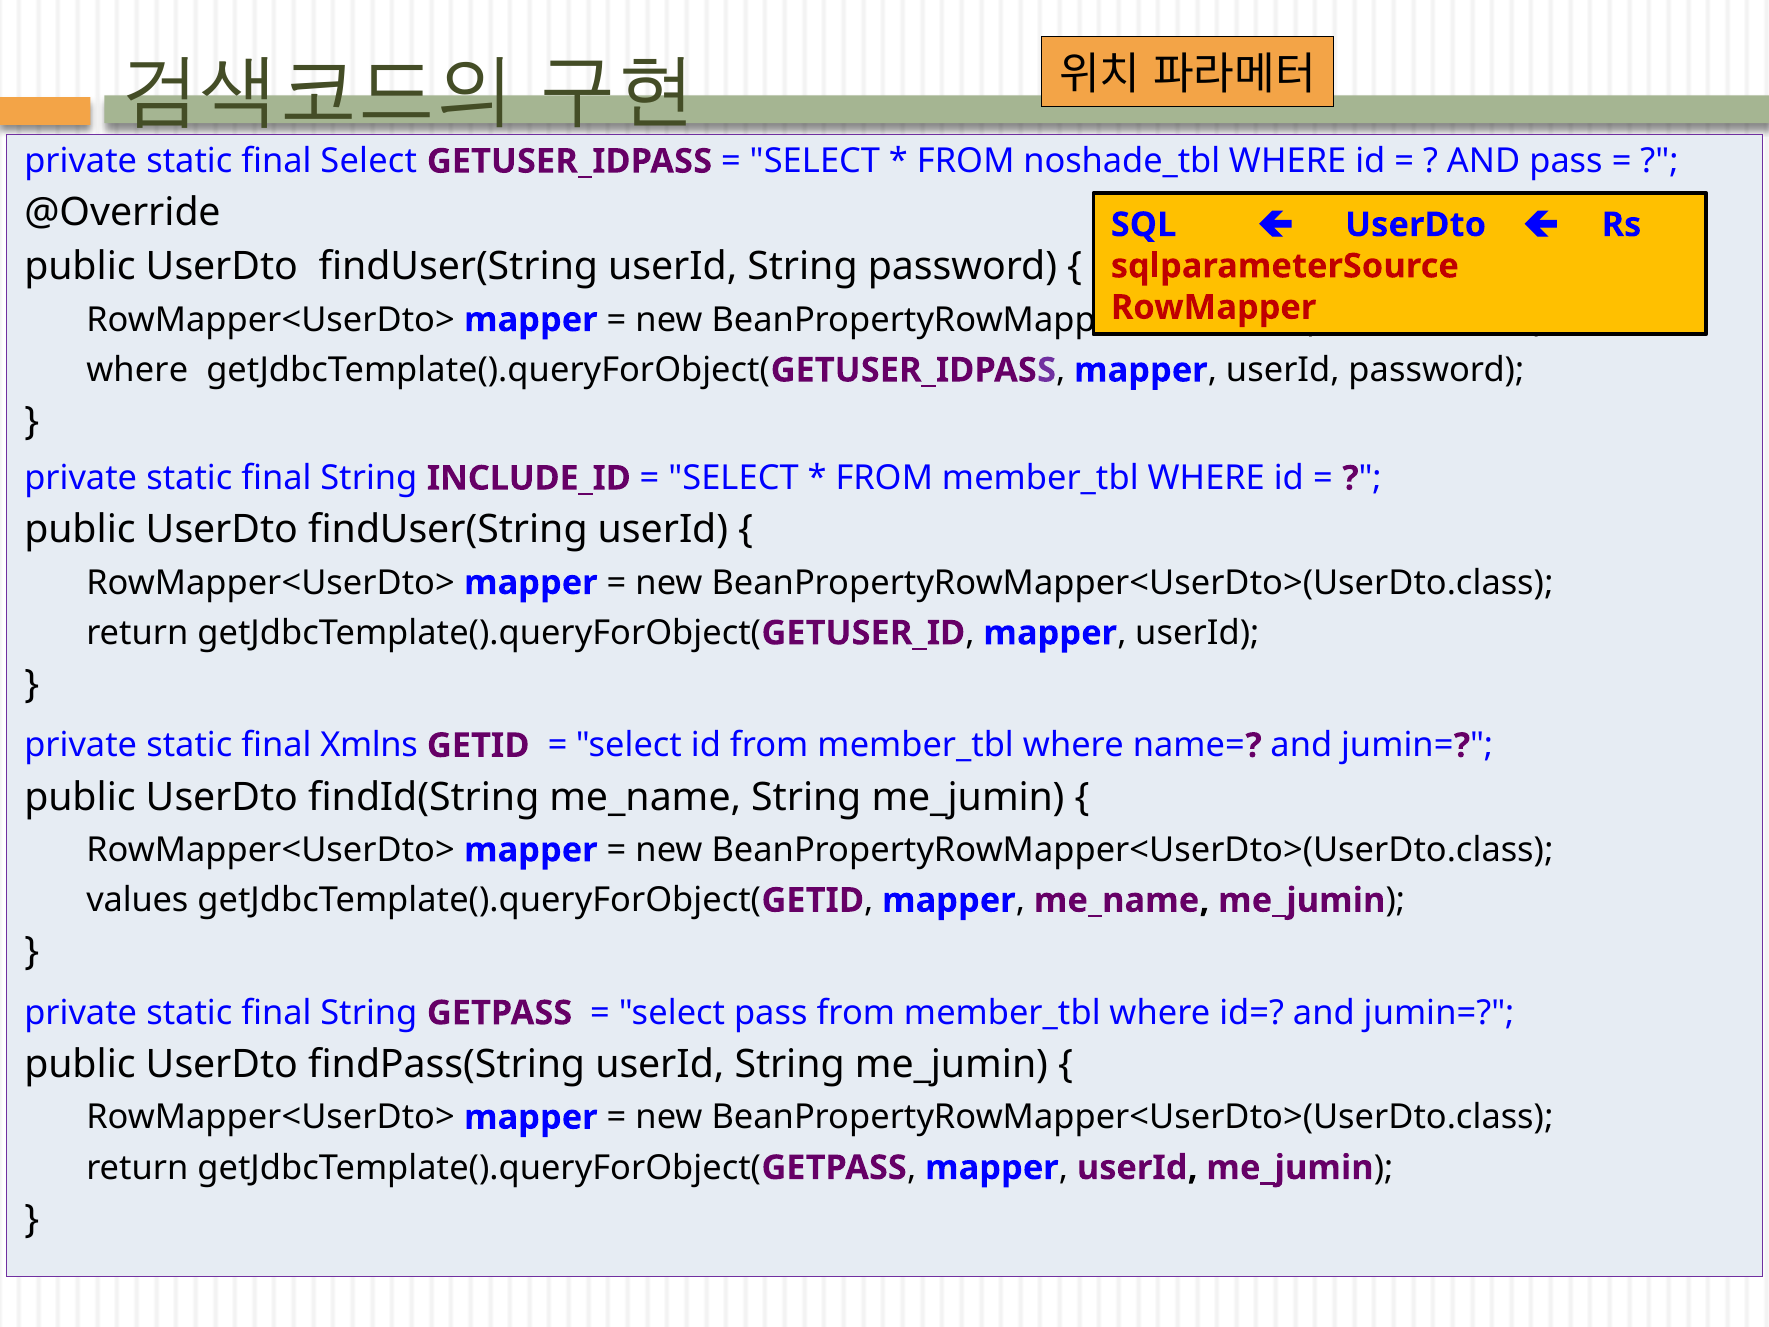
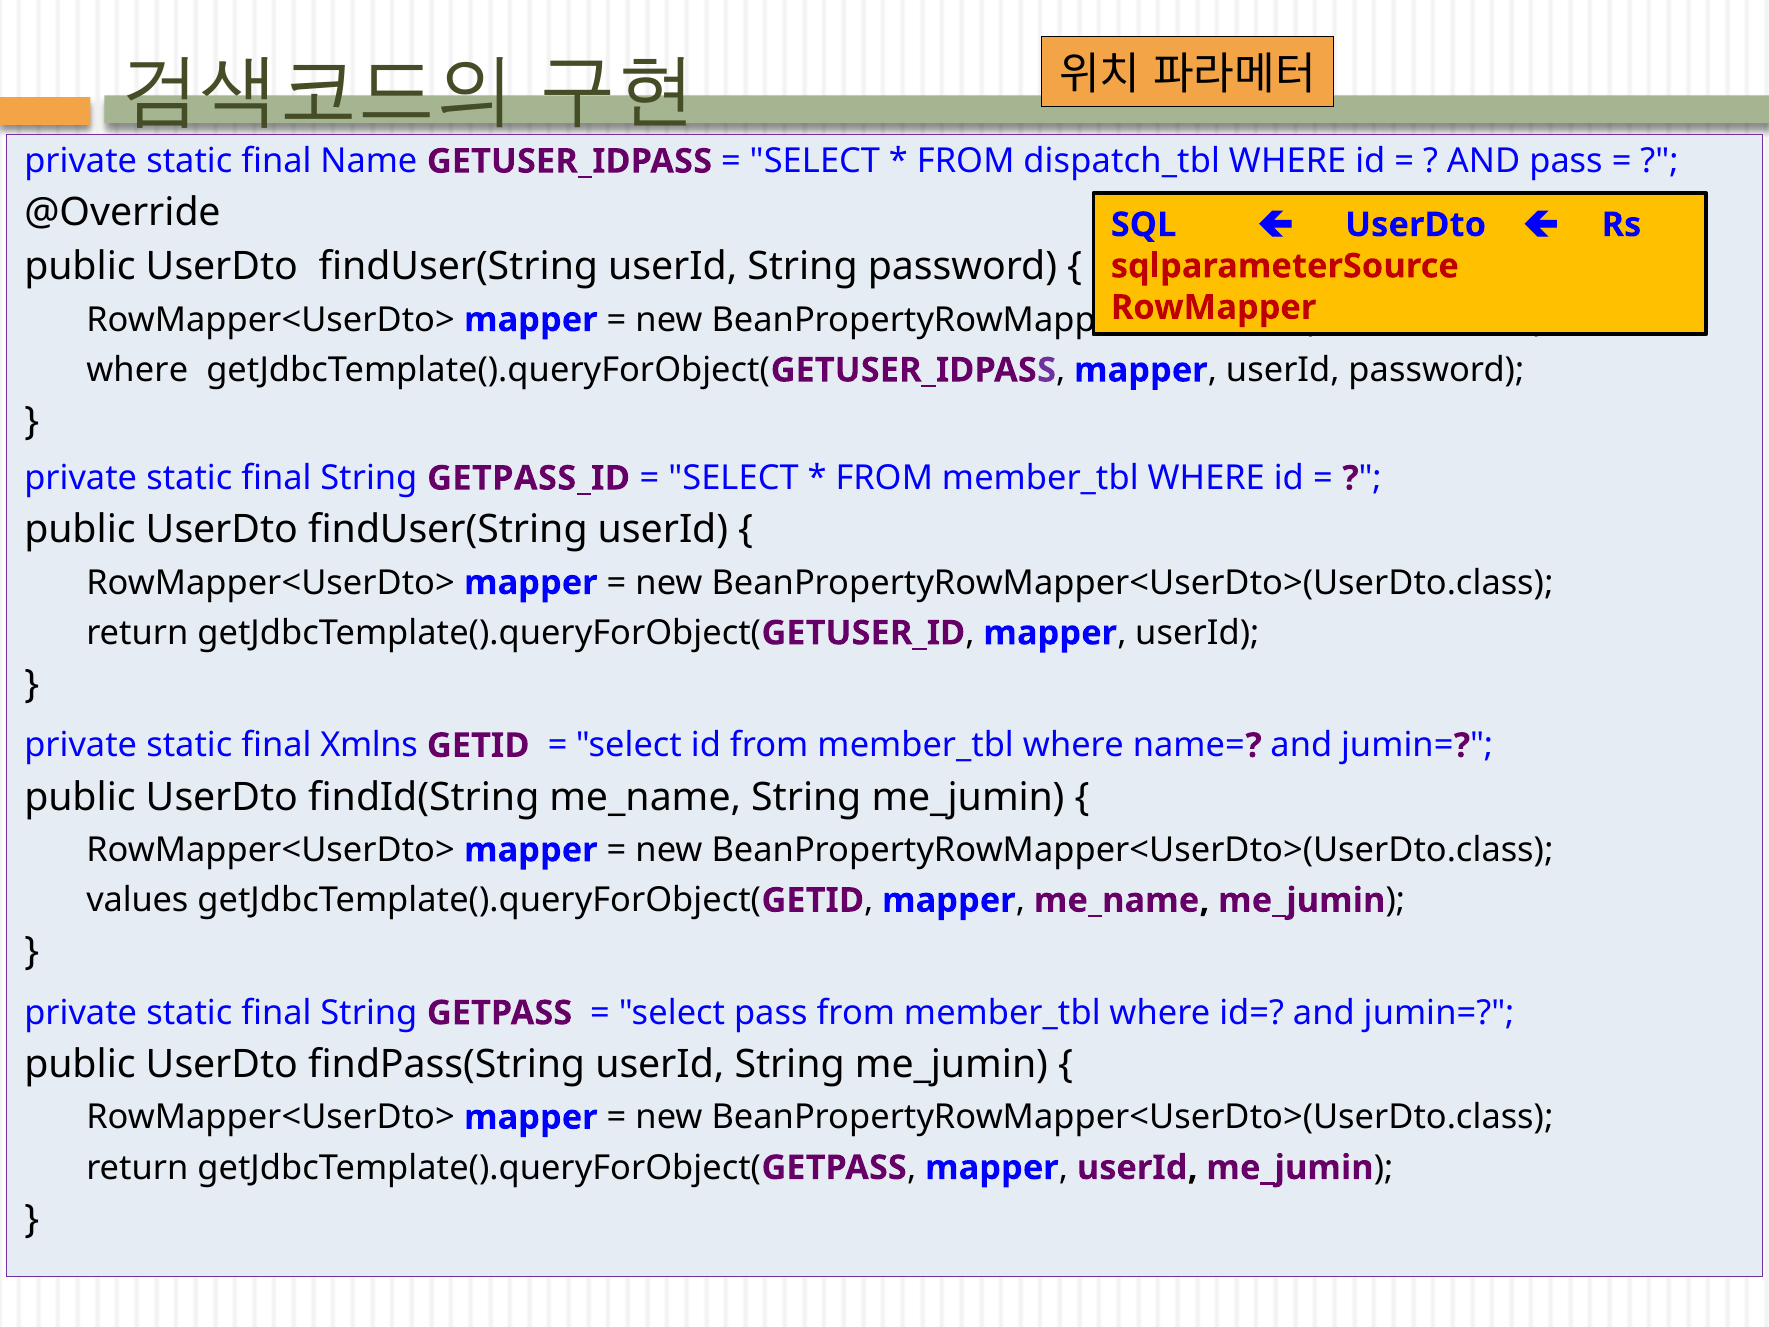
final Select: Select -> Name
noshade_tbl: noshade_tbl -> dispatch_tbl
INCLUDE_ID: INCLUDE_ID -> GETPASS_ID
